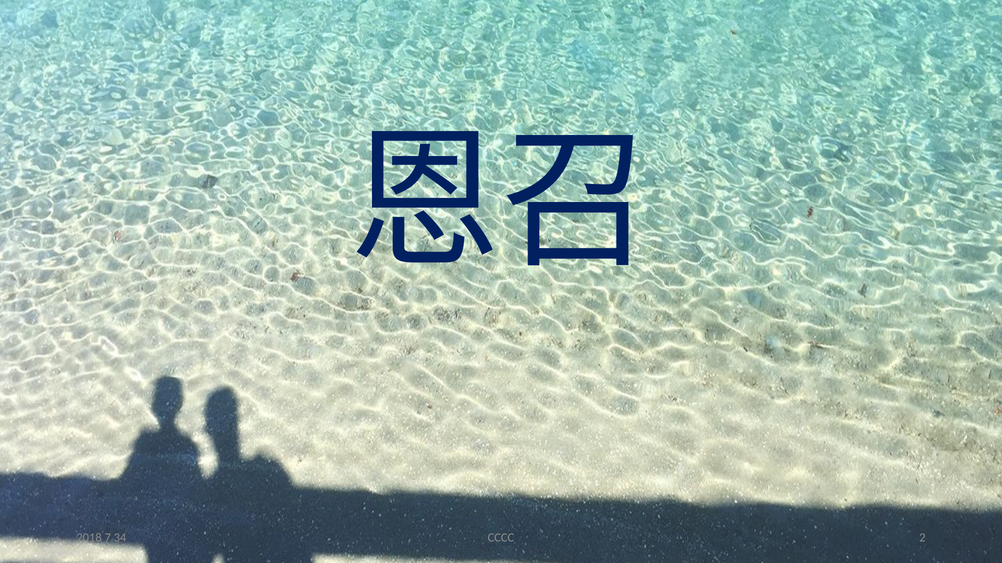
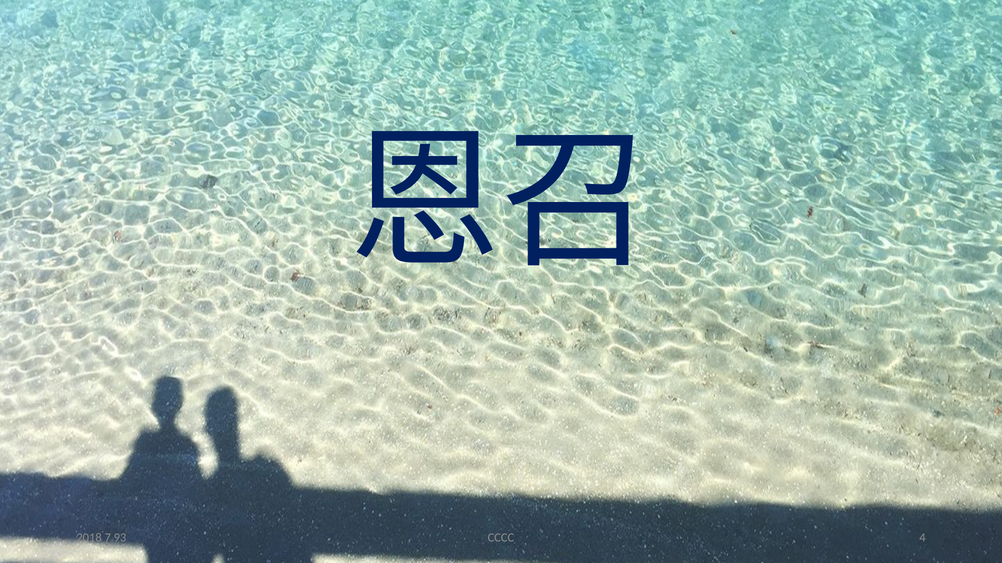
34: 34 -> 93
2: 2 -> 4
